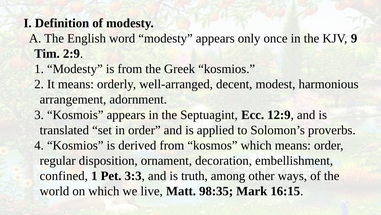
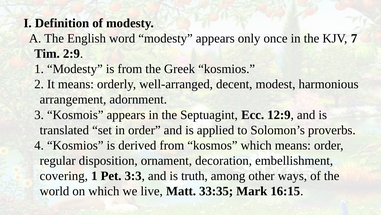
9: 9 -> 7
confined: confined -> covering
98:35: 98:35 -> 33:35
